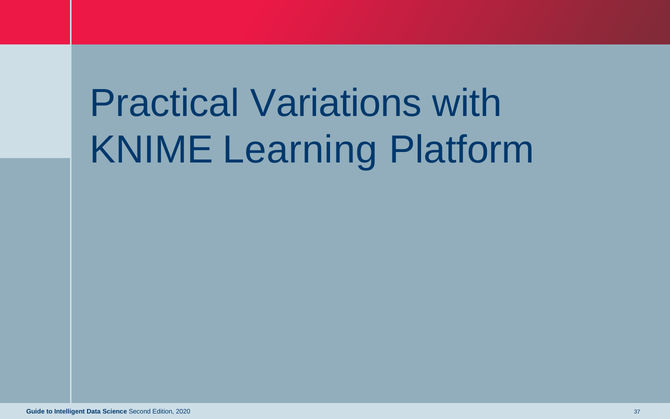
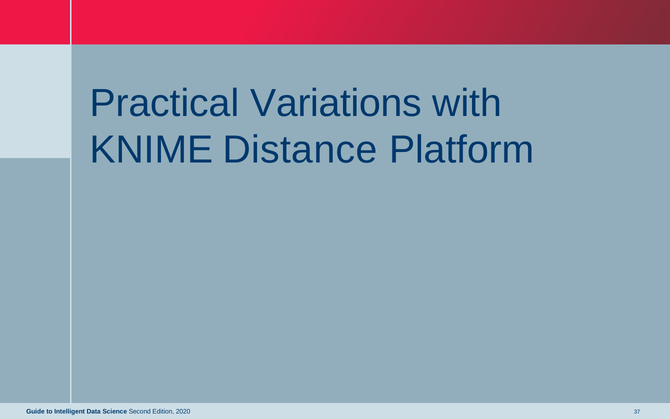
Learning: Learning -> Distance
